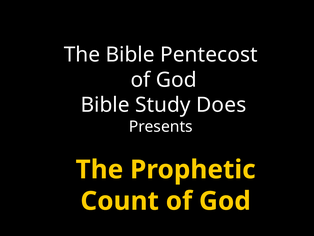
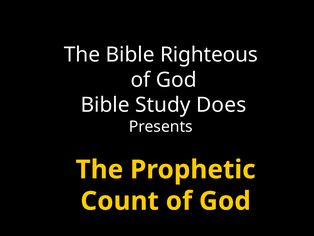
Pentecost: Pentecost -> Righteous
